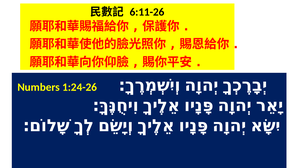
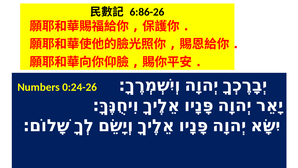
6:11-26: 6:11-26 -> 6:86-26
1:24-26: 1:24-26 -> 0:24-26
